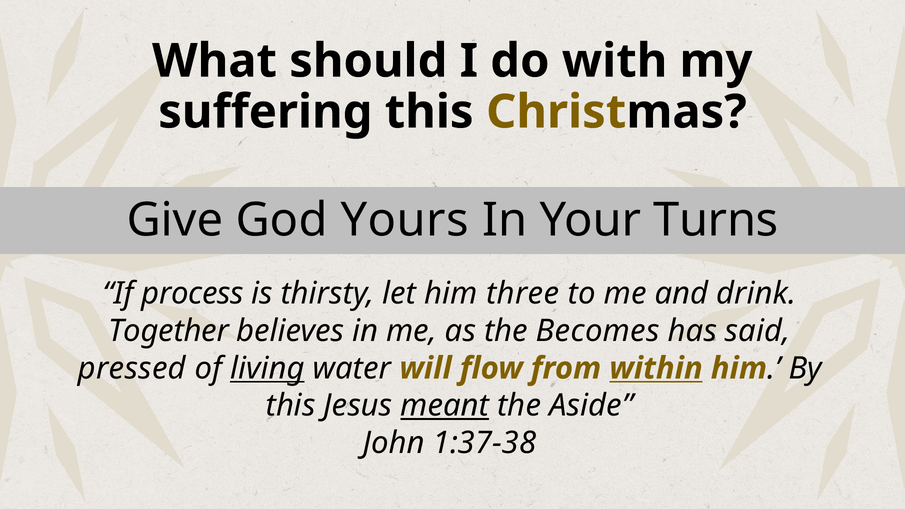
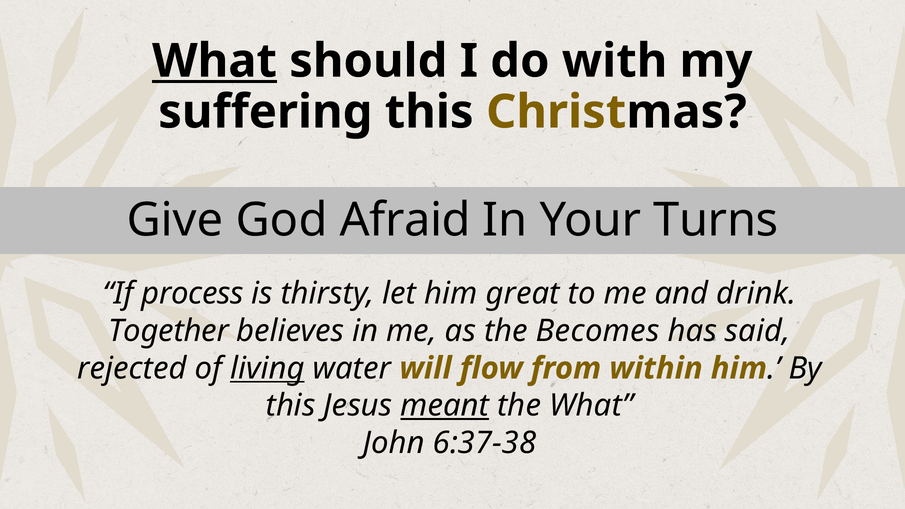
What at (215, 61) underline: none -> present
Yours: Yours -> Afraid
three: three -> great
pressed: pressed -> rejected
within underline: present -> none
the Aside: Aside -> What
1:37-38: 1:37-38 -> 6:37-38
